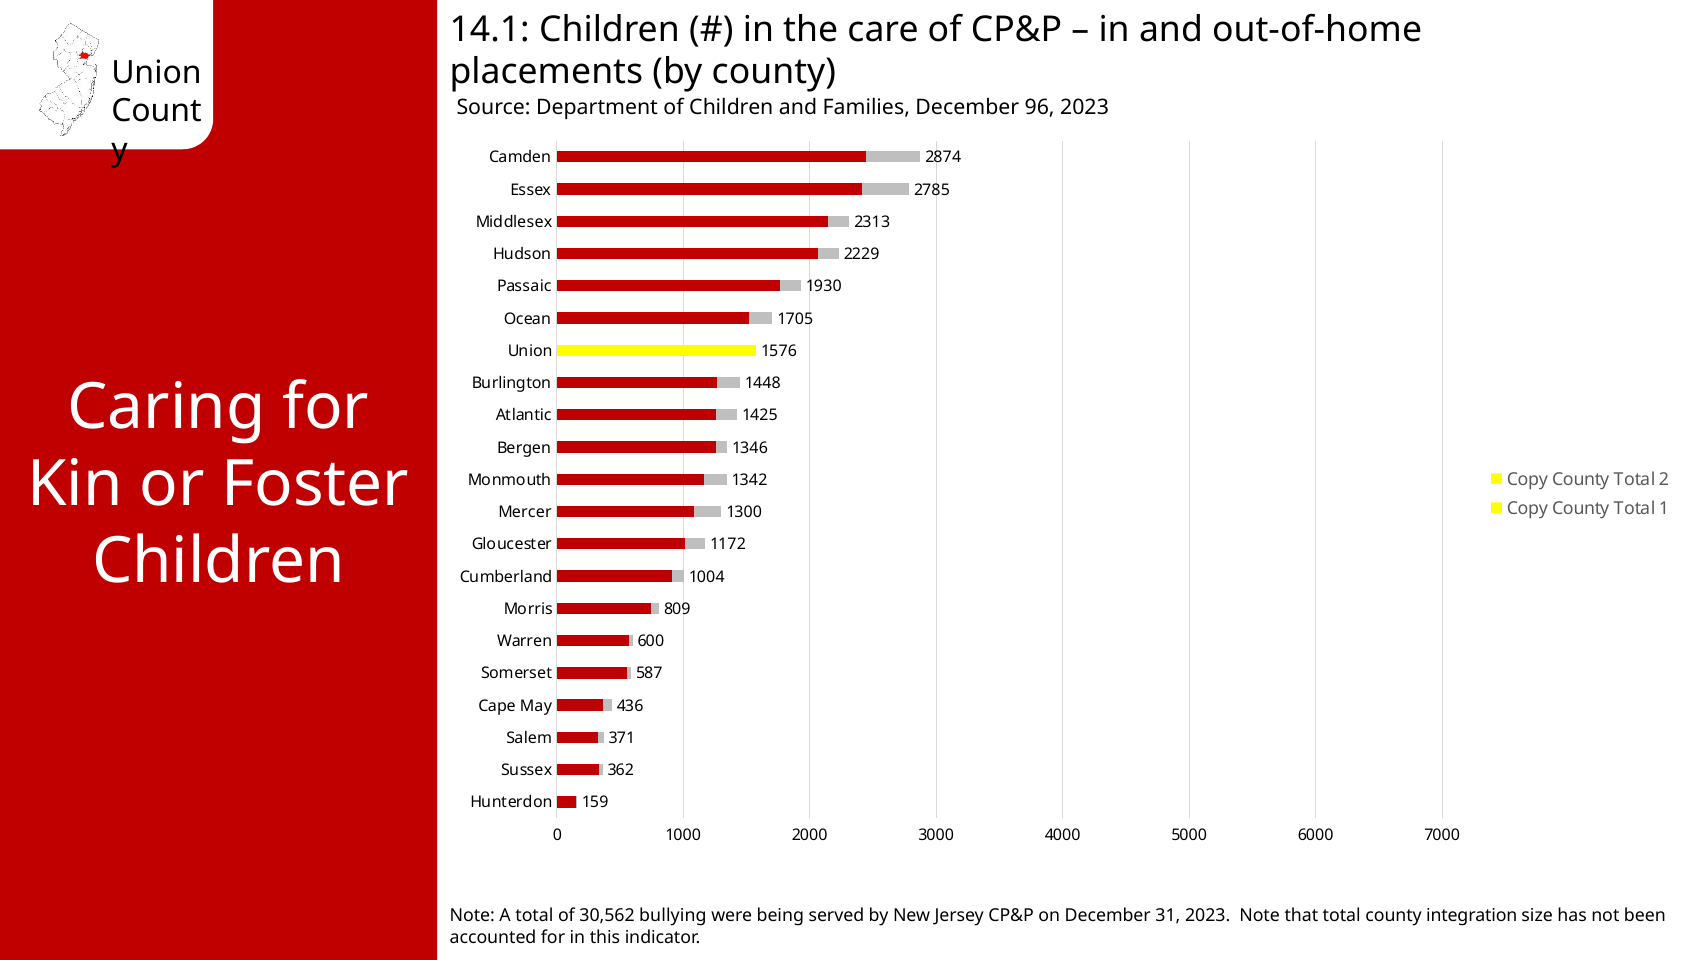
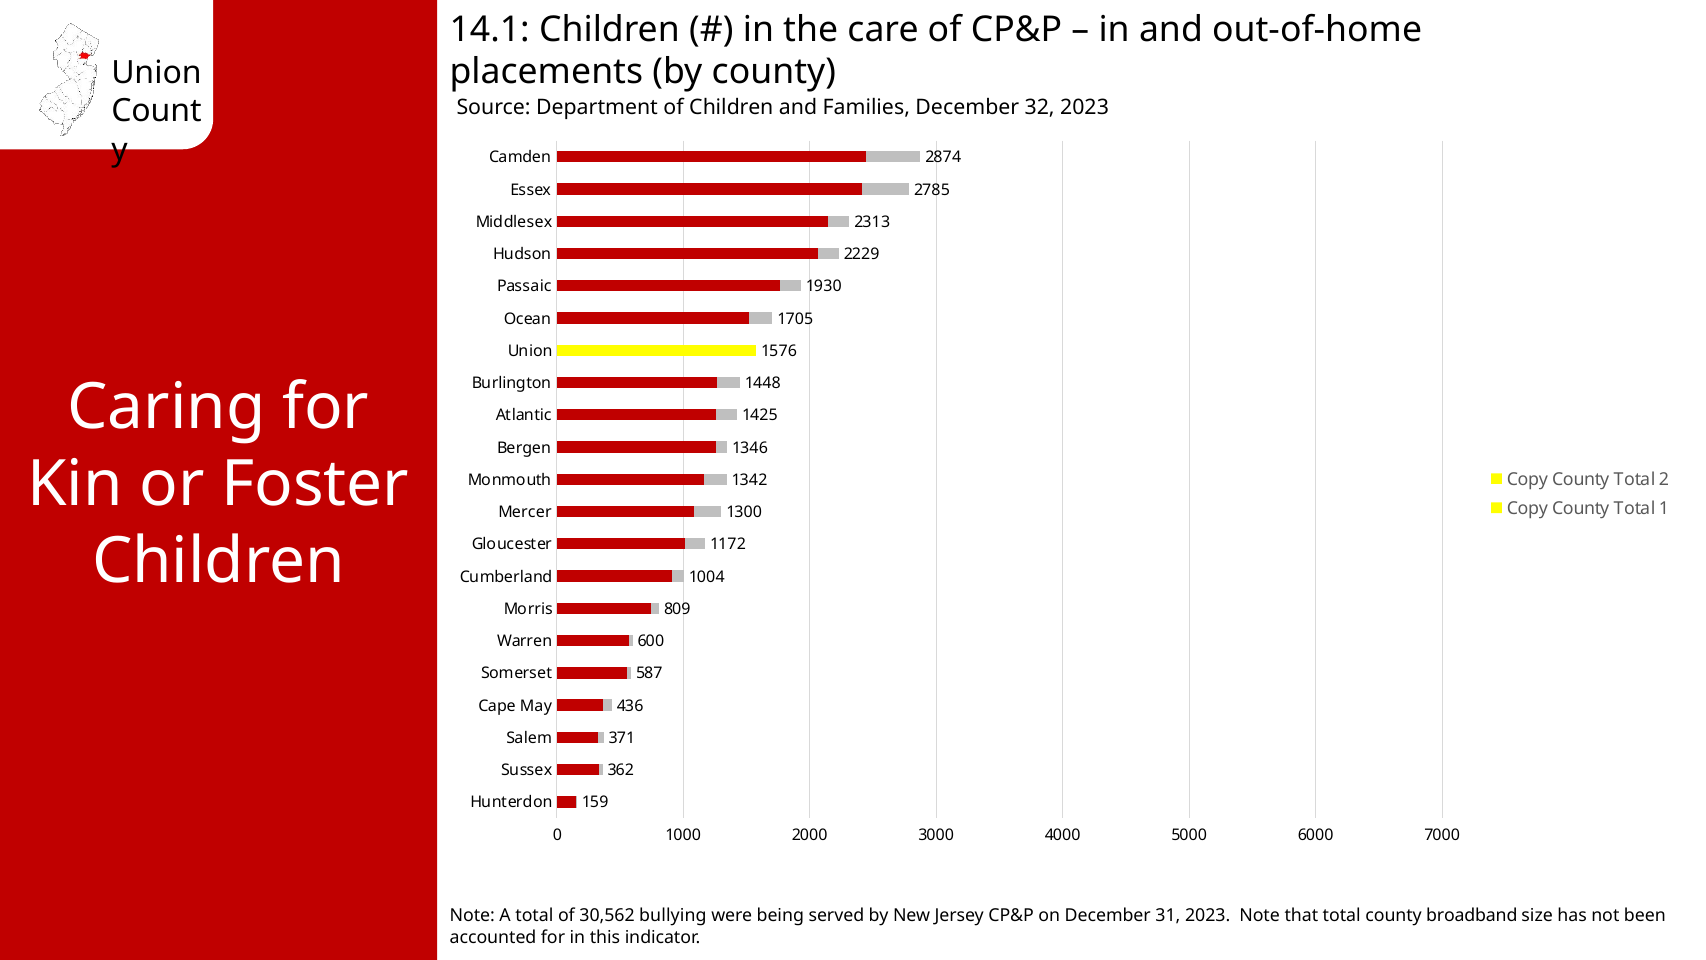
96: 96 -> 32
integration: integration -> broadband
